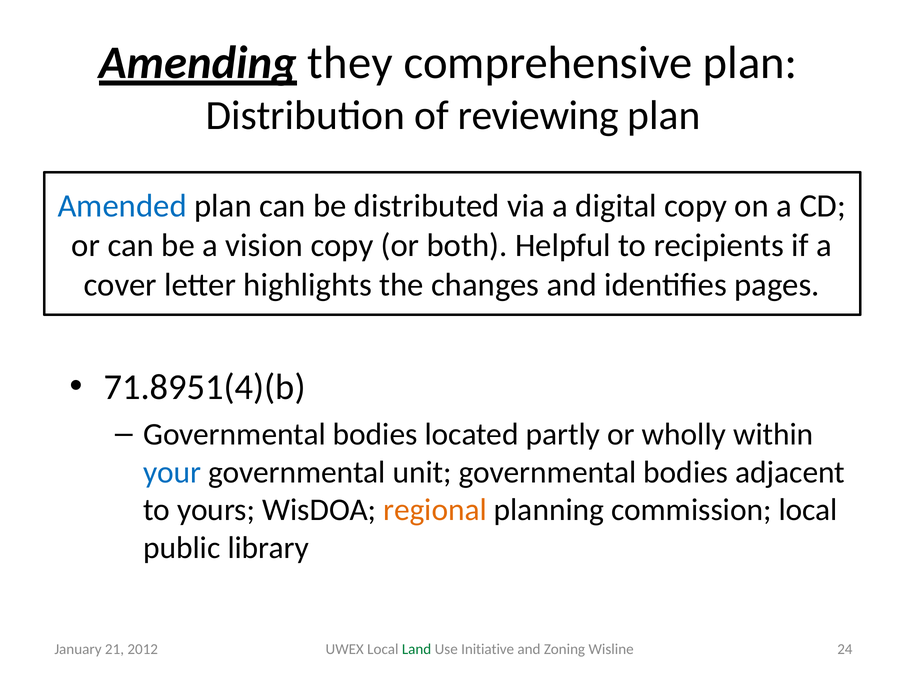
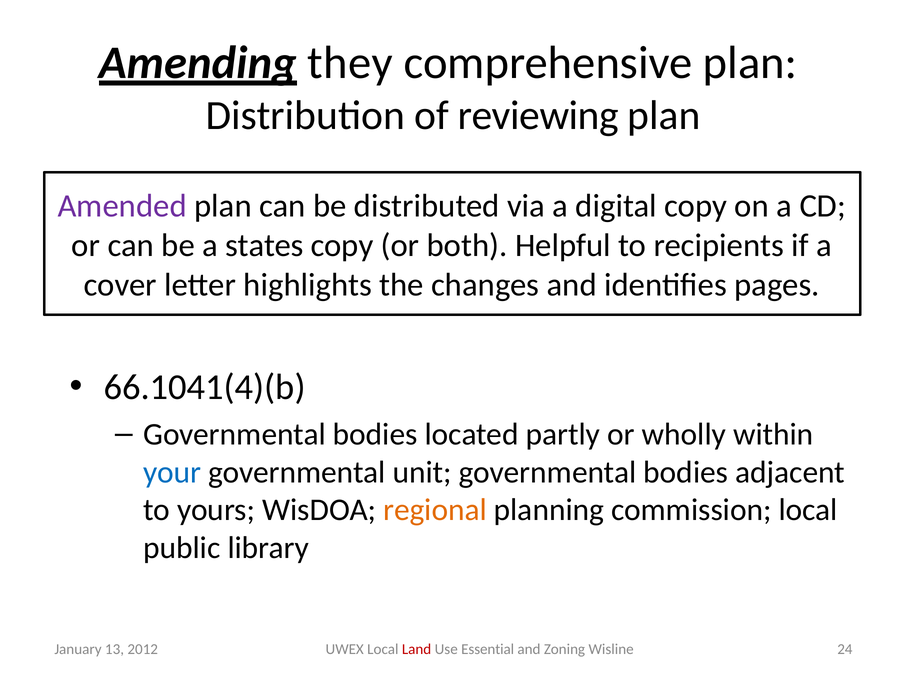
Amended colour: blue -> purple
vision: vision -> states
71.8951(4)(b: 71.8951(4)(b -> 66.1041(4)(b
21: 21 -> 13
Land colour: green -> red
Initiative: Initiative -> Essential
